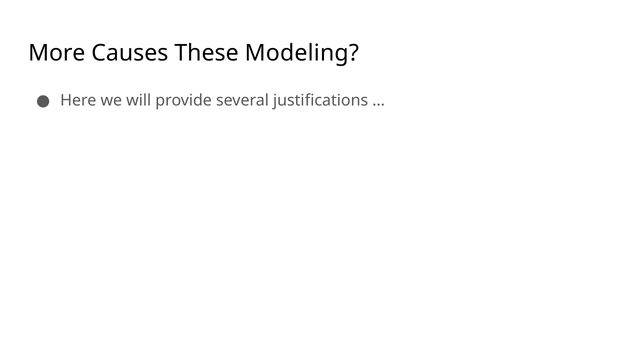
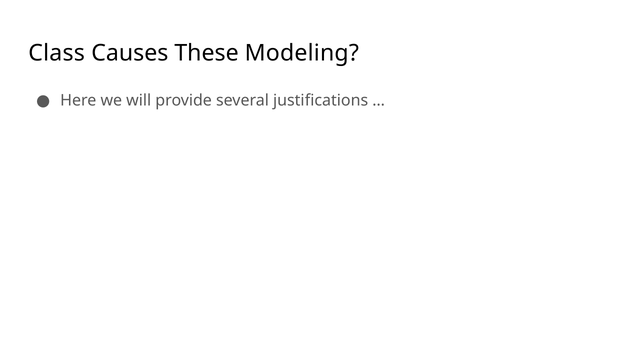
More: More -> Class
